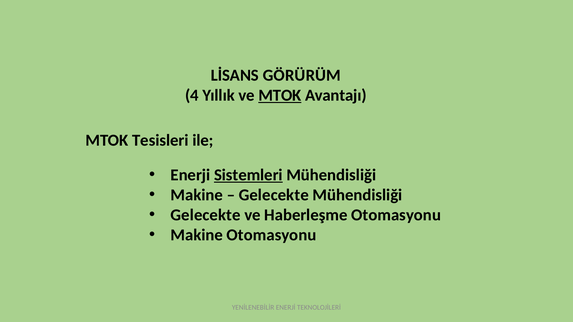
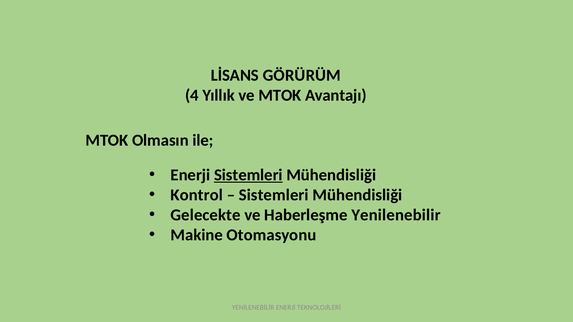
MTOK at (280, 95) underline: present -> none
Tesisleri: Tesisleri -> Olmasın
Makine at (197, 195): Makine -> Kontrol
Gelecekte at (274, 195): Gelecekte -> Sistemleri
Haberleşme Otomasyonu: Otomasyonu -> Yenilenebilir
